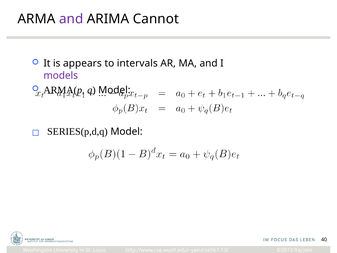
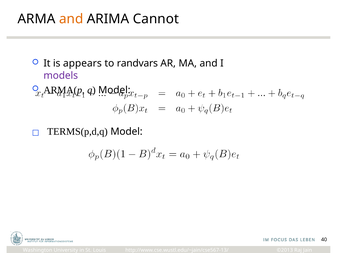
and at (71, 19) colour: purple -> orange
intervals: intervals -> randvars
SERIES(p,d,q: SERIES(p,d,q -> TERMS(p,d,q
